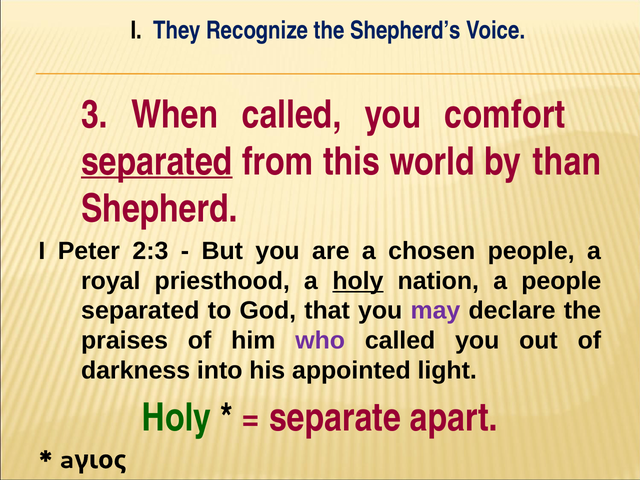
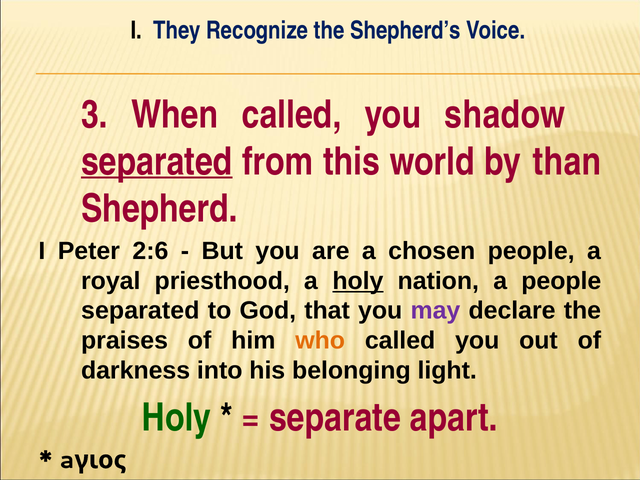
comfort: comfort -> shadow
2:3: 2:3 -> 2:6
who colour: purple -> orange
appointed: appointed -> belonging
